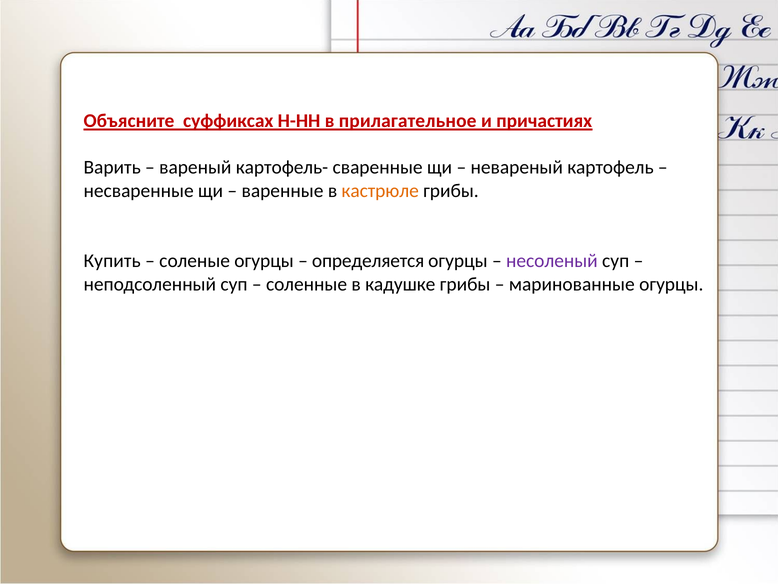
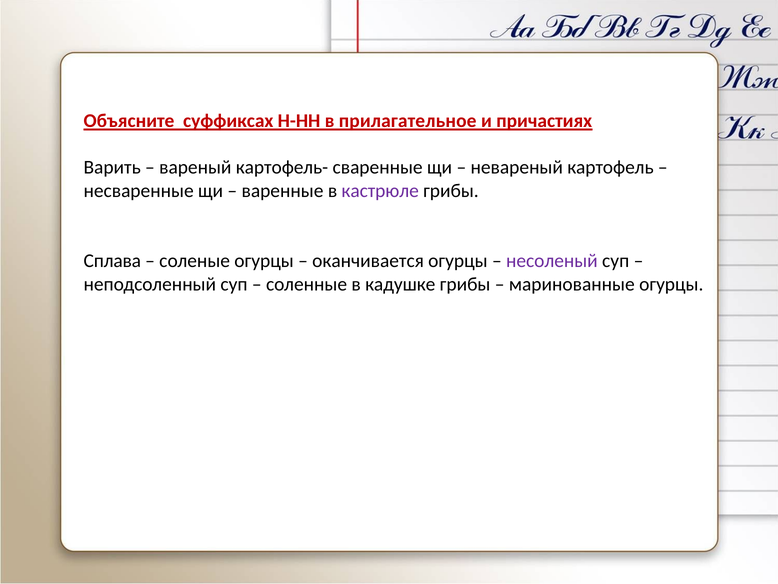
кастрюле colour: orange -> purple
Купить: Купить -> Сплава
определяется: определяется -> оканчивается
